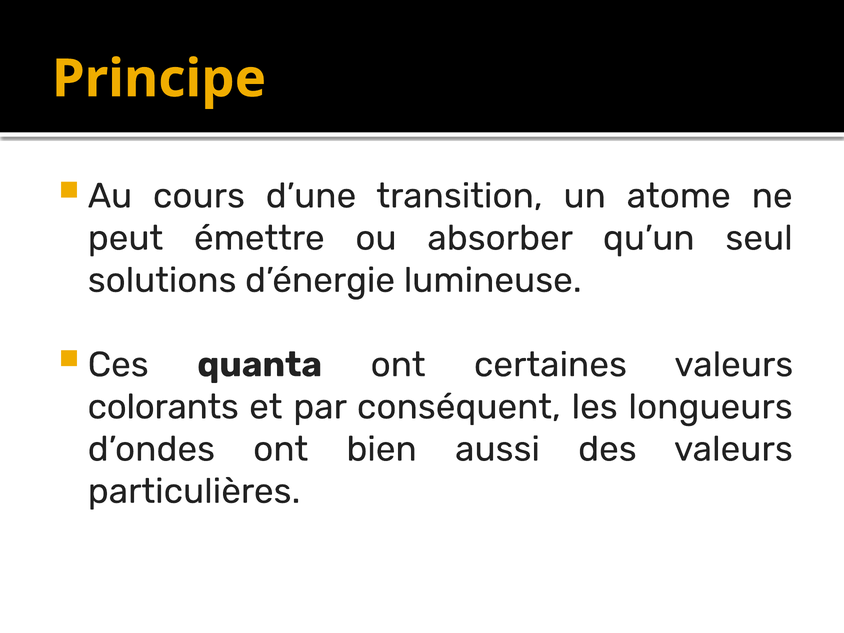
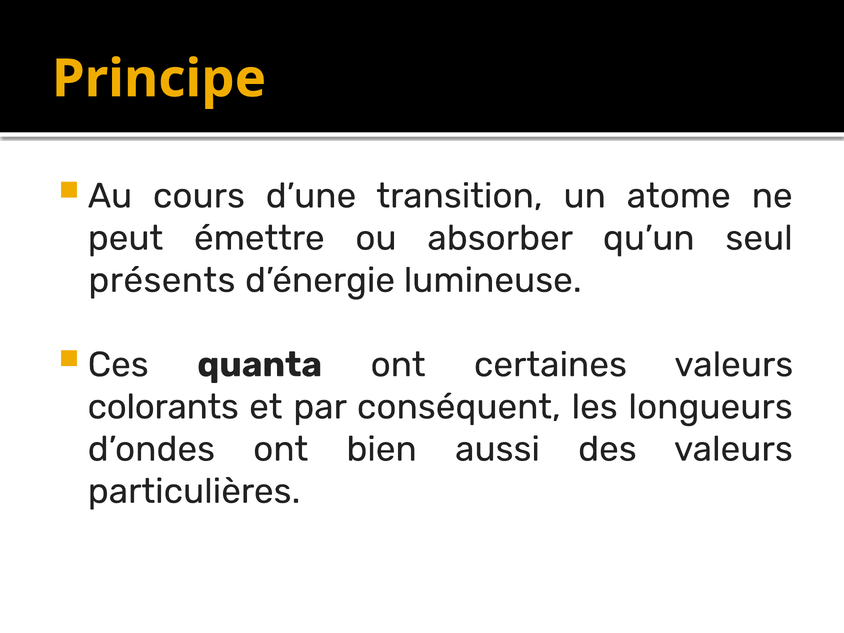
solutions: solutions -> présents
